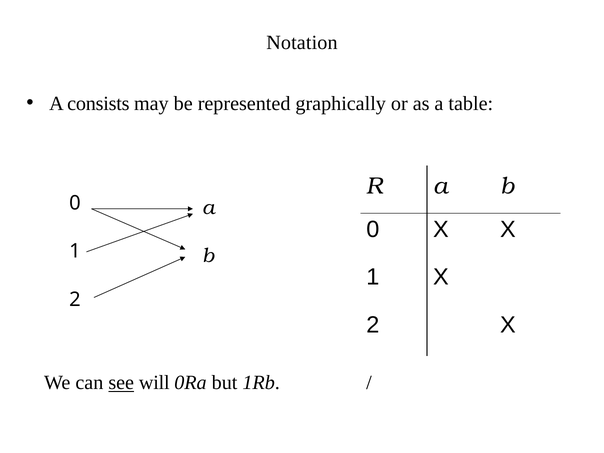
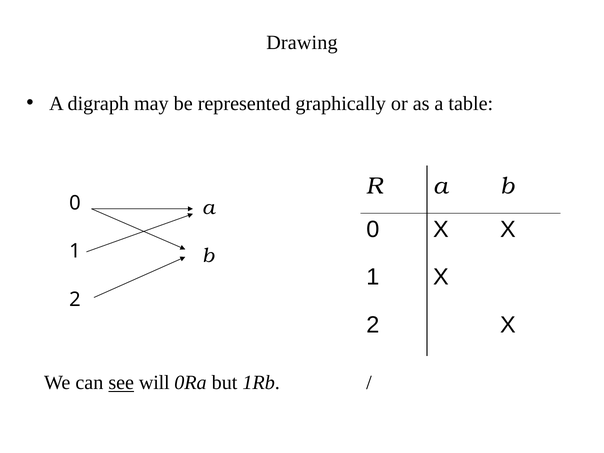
Notation: Notation -> Drawing
consists: consists -> digraph
